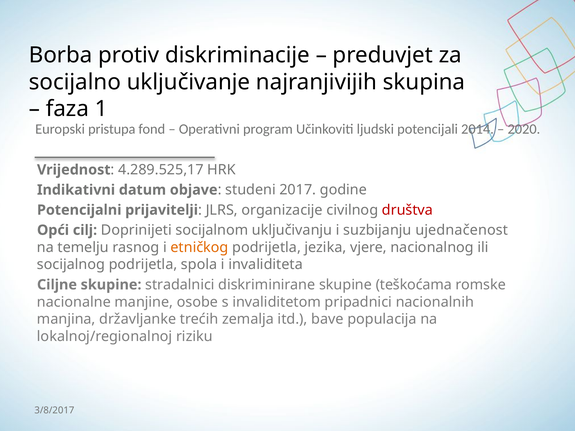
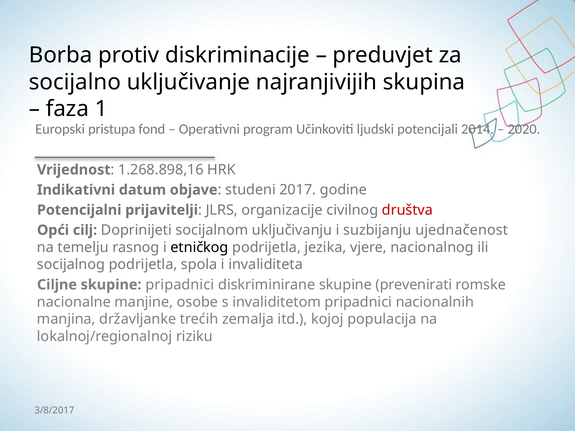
4.289.525,17: 4.289.525,17 -> 1.268.898,16
etničkog colour: orange -> black
skupine stradalnici: stradalnici -> pripadnici
teškoćama: teškoćama -> prevenirati
bave: bave -> kojoj
